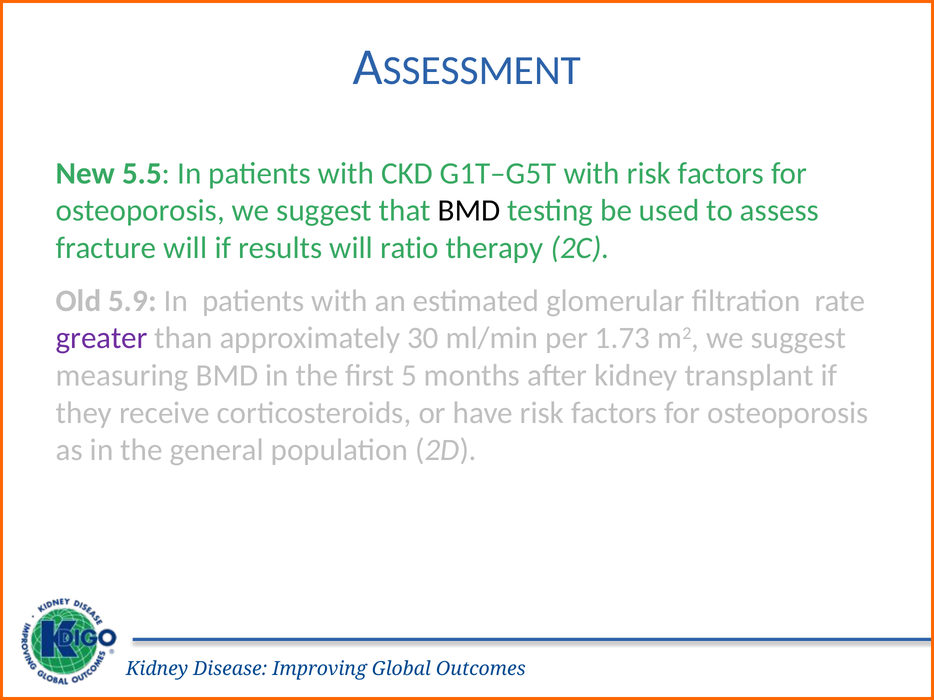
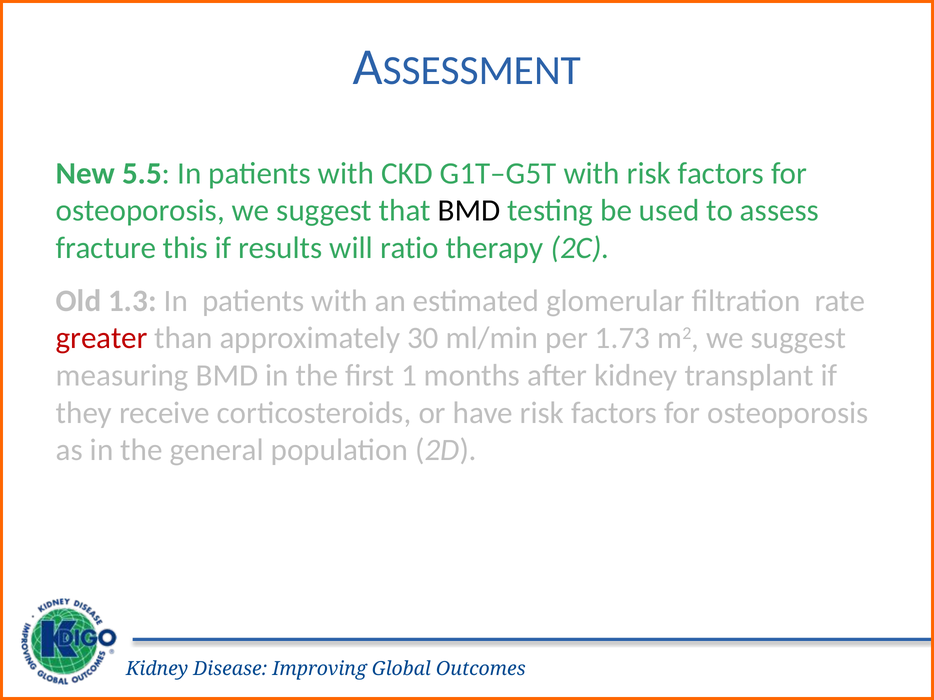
fracture will: will -> this
5.9: 5.9 -> 1.3
greater colour: purple -> red
5: 5 -> 1
